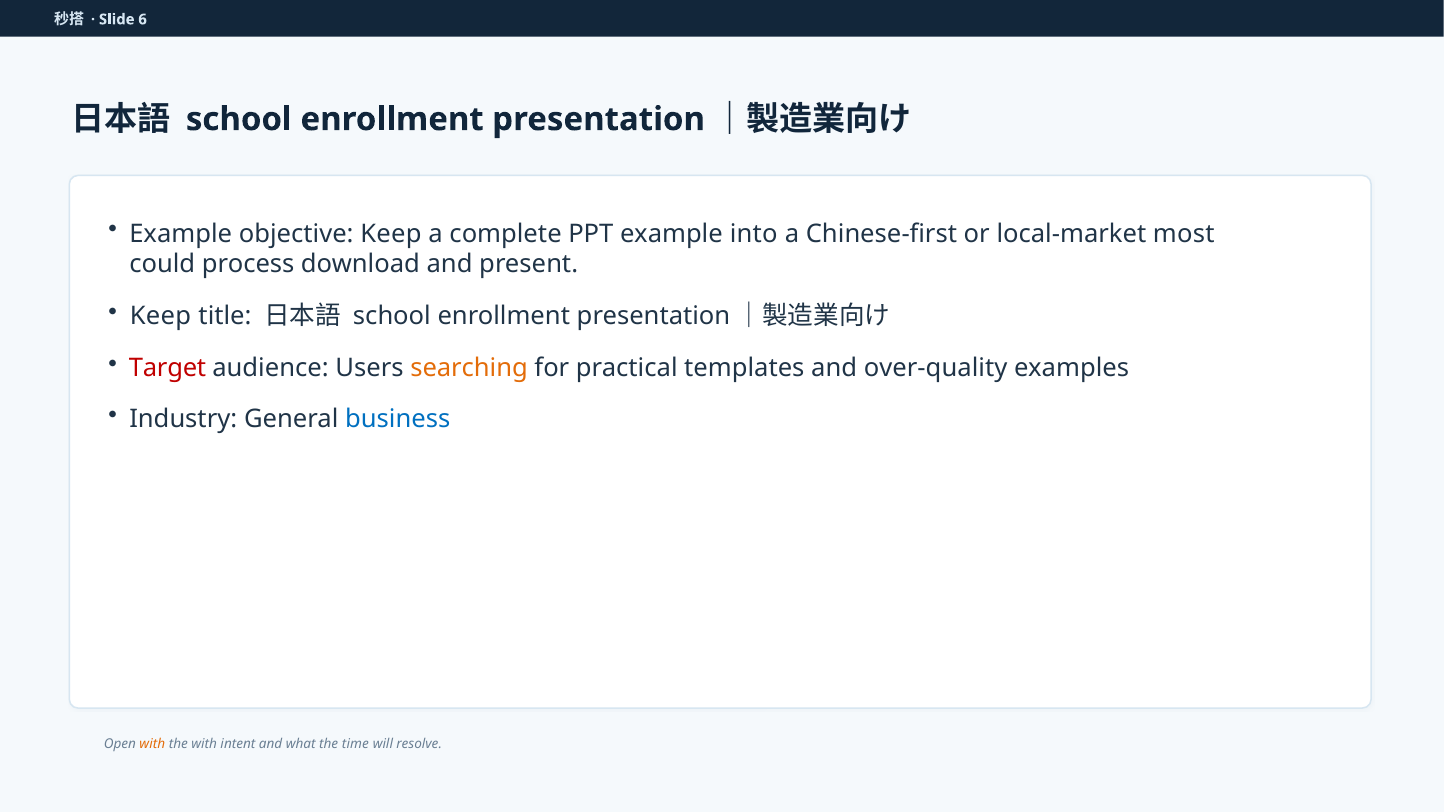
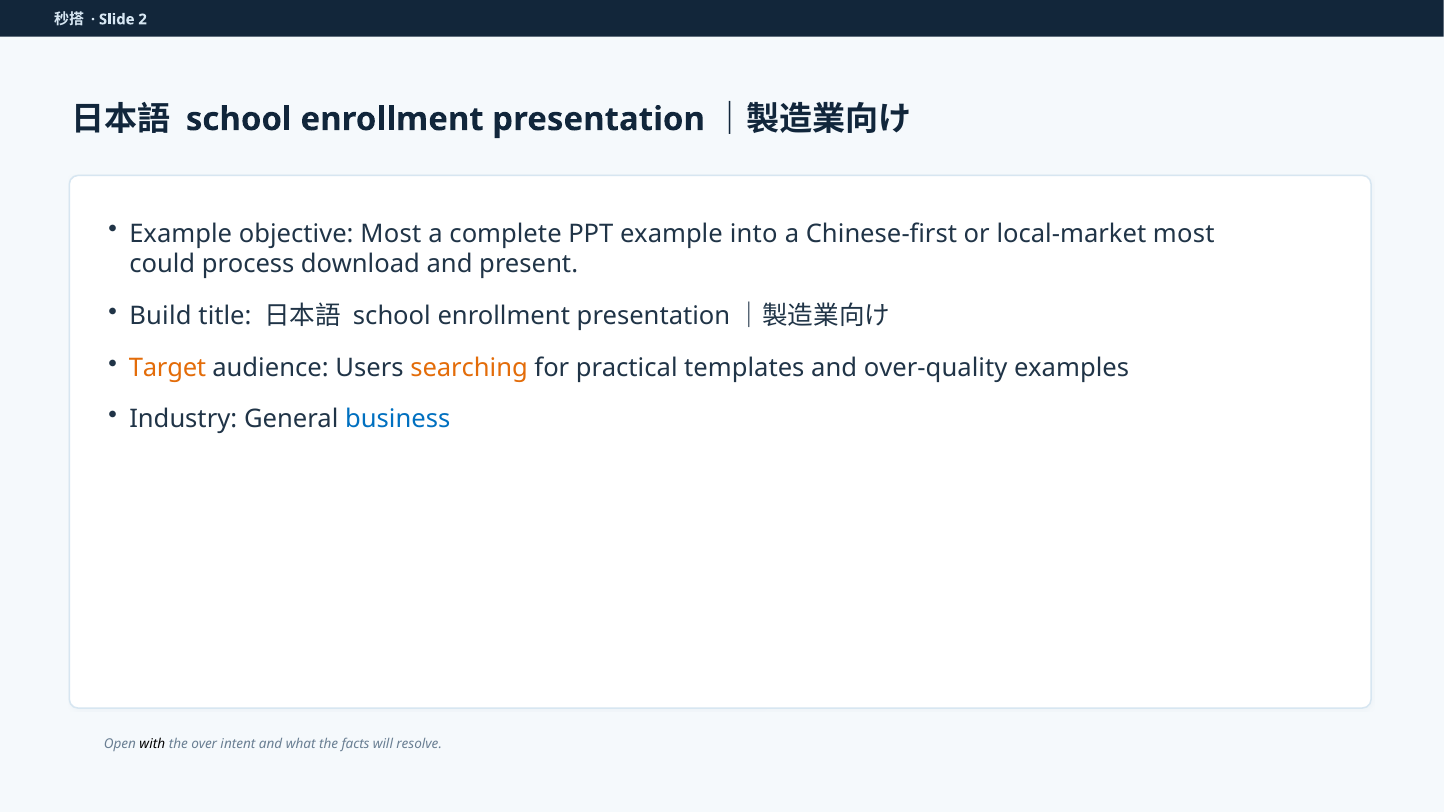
6: 6 -> 2
objective Keep: Keep -> Most
Keep at (160, 316): Keep -> Build
Target colour: red -> orange
with at (152, 744) colour: orange -> black
the with: with -> over
time: time -> facts
